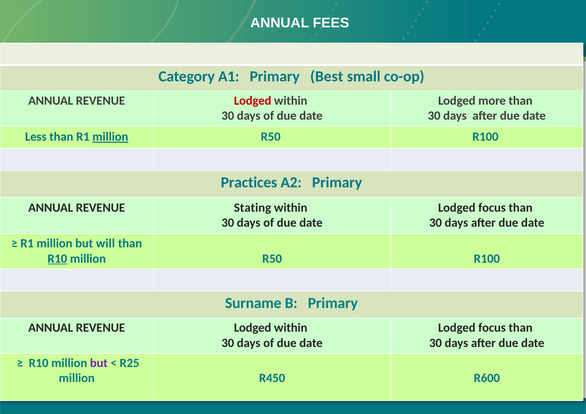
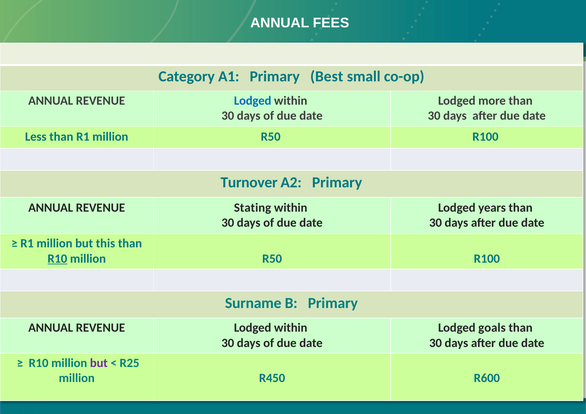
Lodged at (253, 101) colour: red -> blue
million at (110, 137) underline: present -> none
Practices: Practices -> Turnover
focus at (492, 208): focus -> years
will: will -> this
focus at (492, 328): focus -> goals
